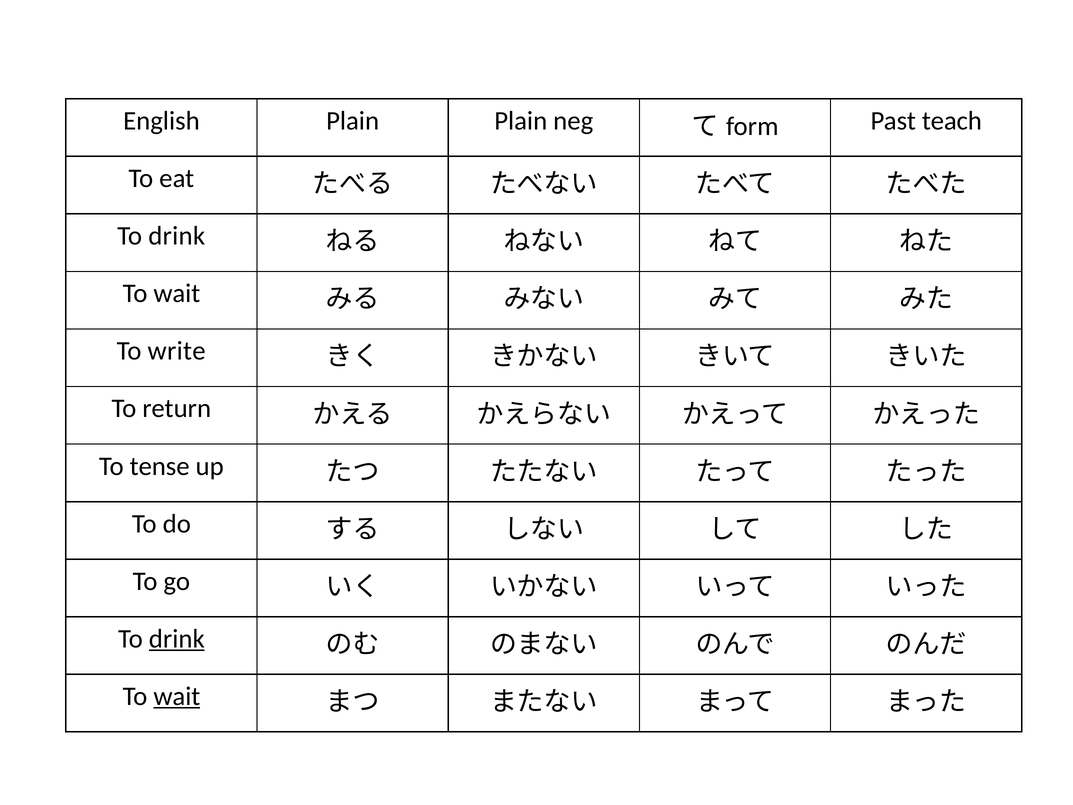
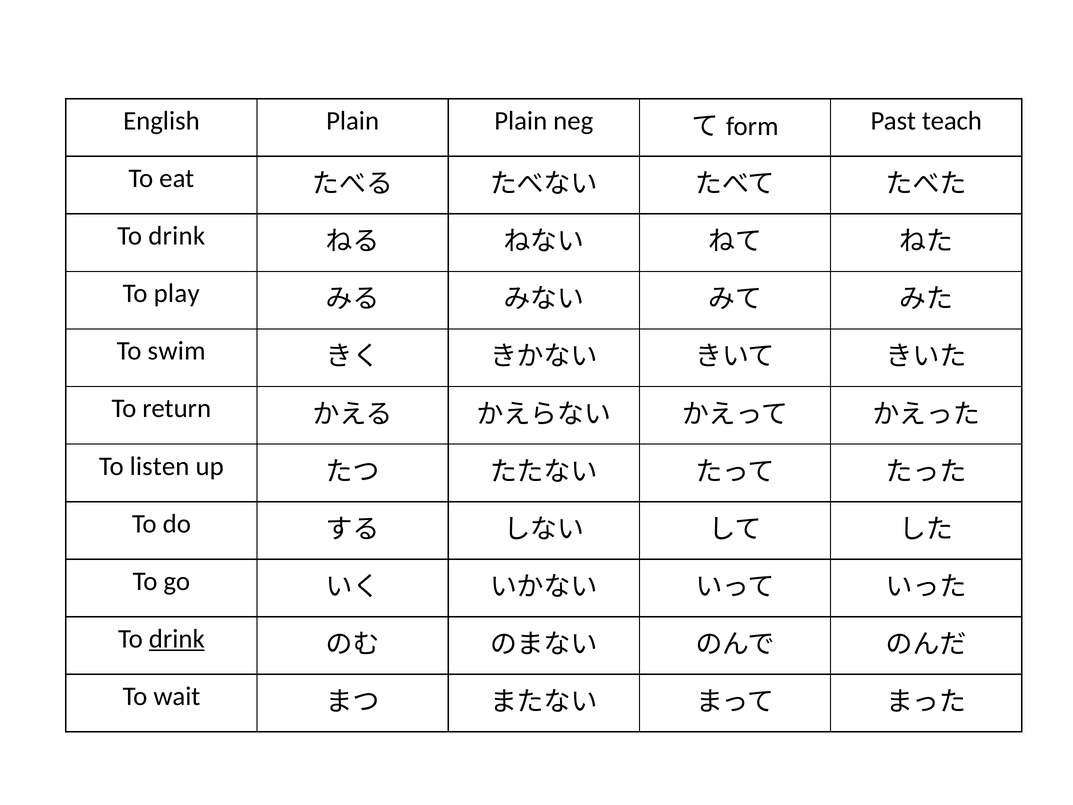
wait at (177, 293): wait -> play
write: write -> swim
tense: tense -> listen
wait at (177, 696) underline: present -> none
